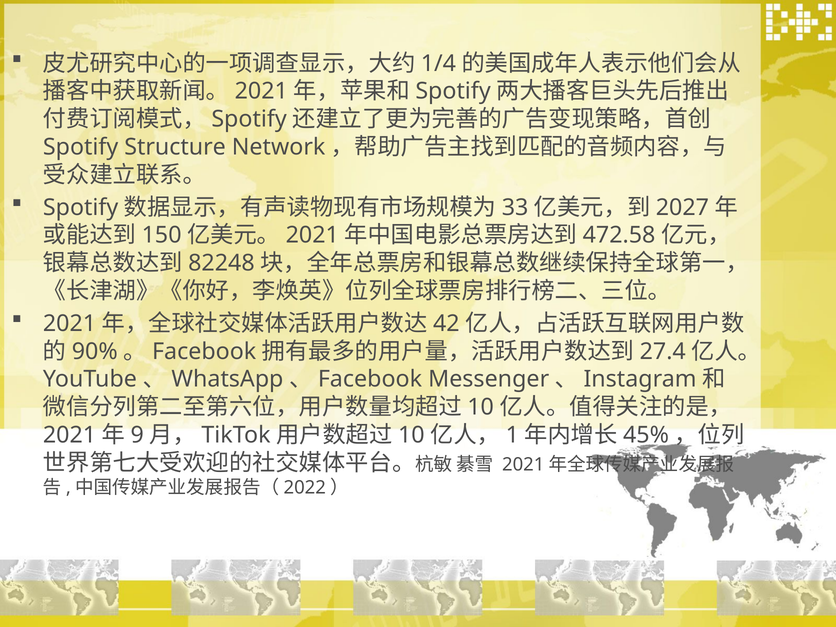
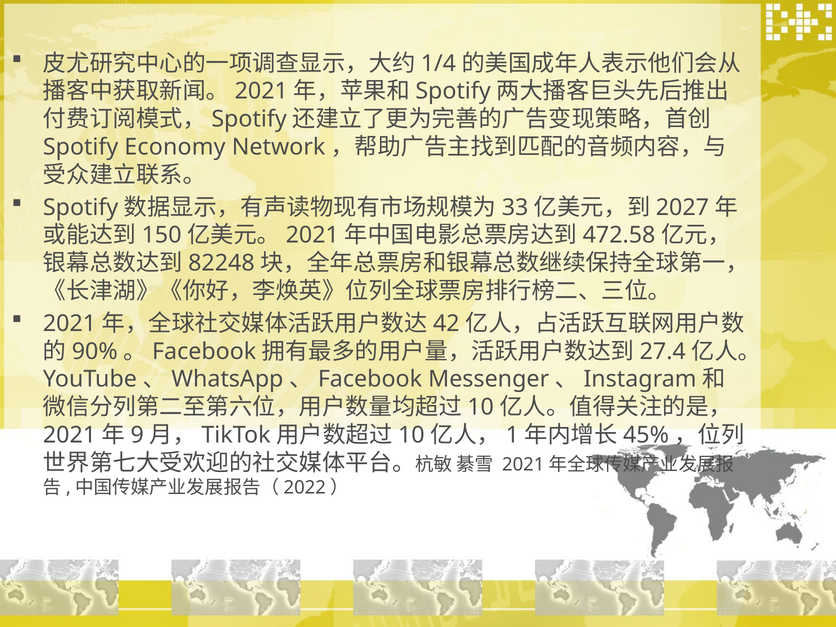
Structure: Structure -> Economy
